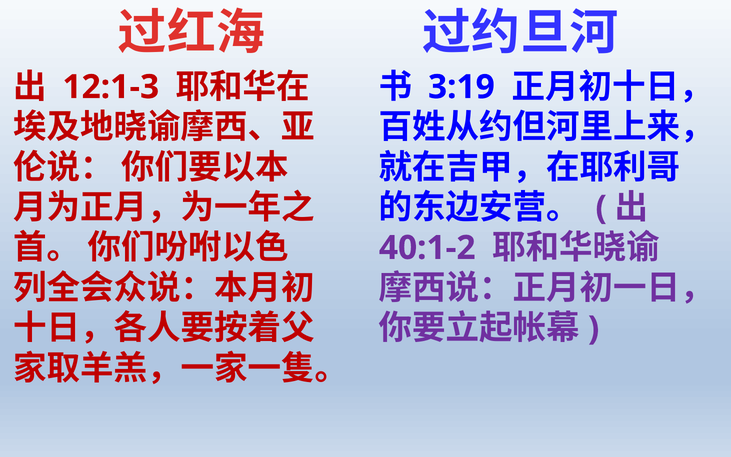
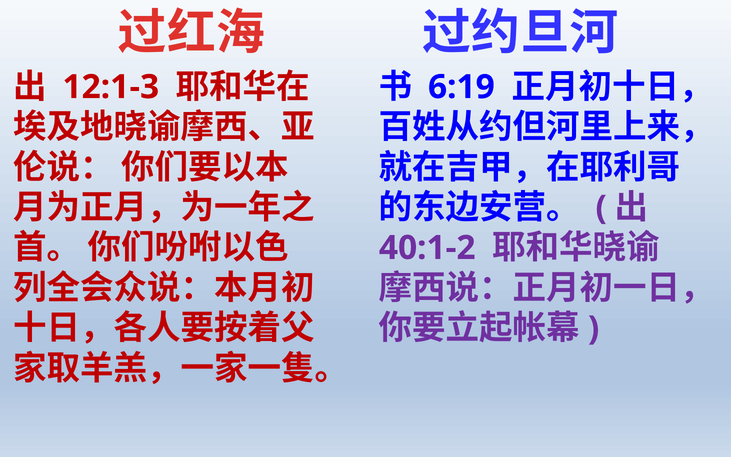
3:19: 3:19 -> 6:19
